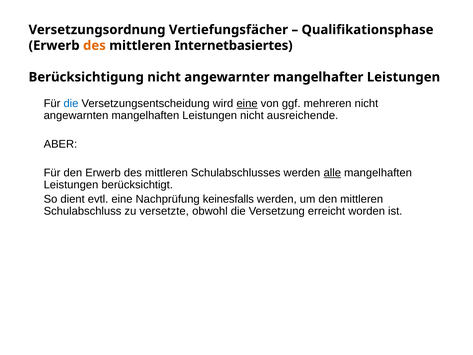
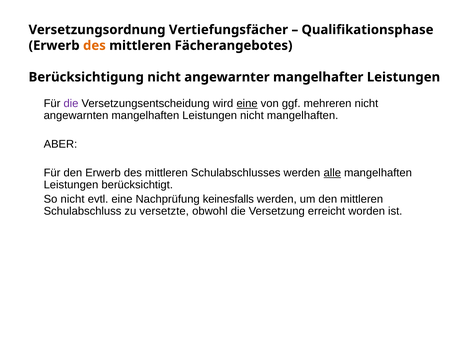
Internetbasiertes: Internetbasiertes -> Fächerangebotes
die at (71, 103) colour: blue -> purple
nicht ausreichende: ausreichende -> mangelhaften
So dient: dient -> nicht
